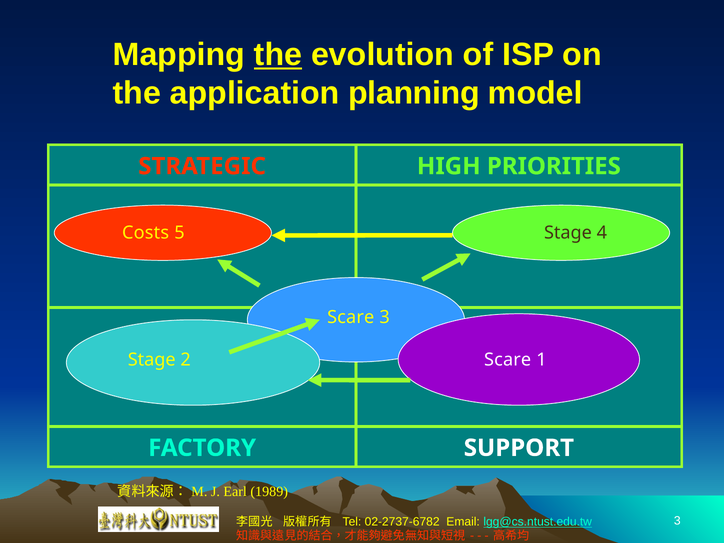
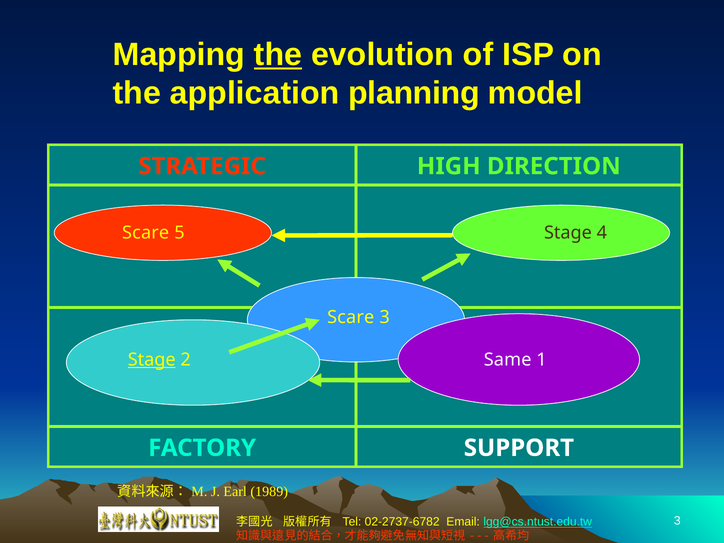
PRIORITIES: PRIORITIES -> DIRECTION
Costs at (146, 233): Costs -> Scare
Stage at (152, 360) underline: none -> present
2 Scare: Scare -> Same
